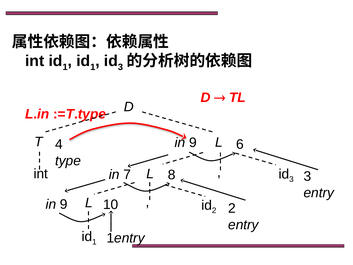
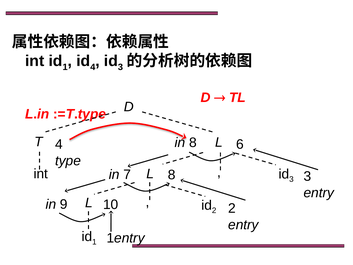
1 at (93, 67): 1 -> 4
9 at (193, 143): 9 -> 8
